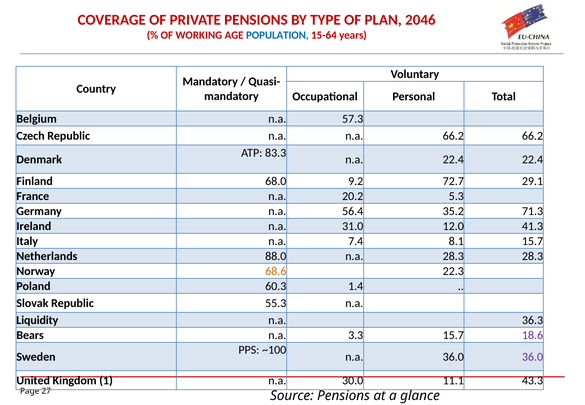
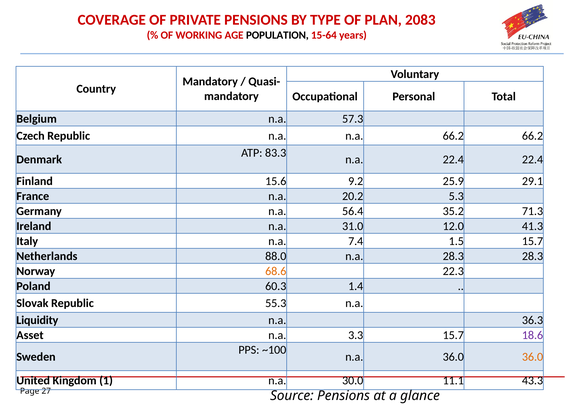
2046: 2046 -> 2083
POPULATION colour: blue -> black
68.0: 68.0 -> 15.6
72.7: 72.7 -> 25.9
8.1: 8.1 -> 1.5
Bears: Bears -> Asset
36.0 at (533, 357) colour: purple -> orange
